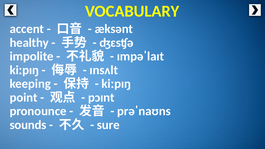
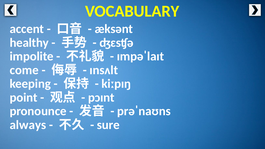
kiːpɪŋ at (24, 70): kiːpɪŋ -> come
sounds: sounds -> always
